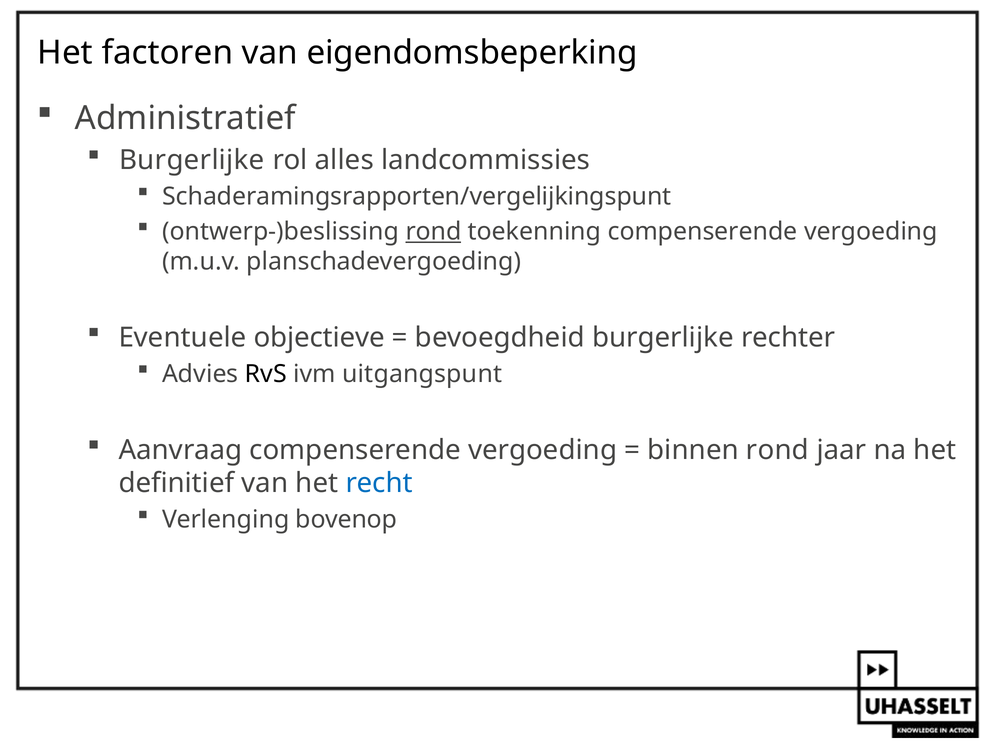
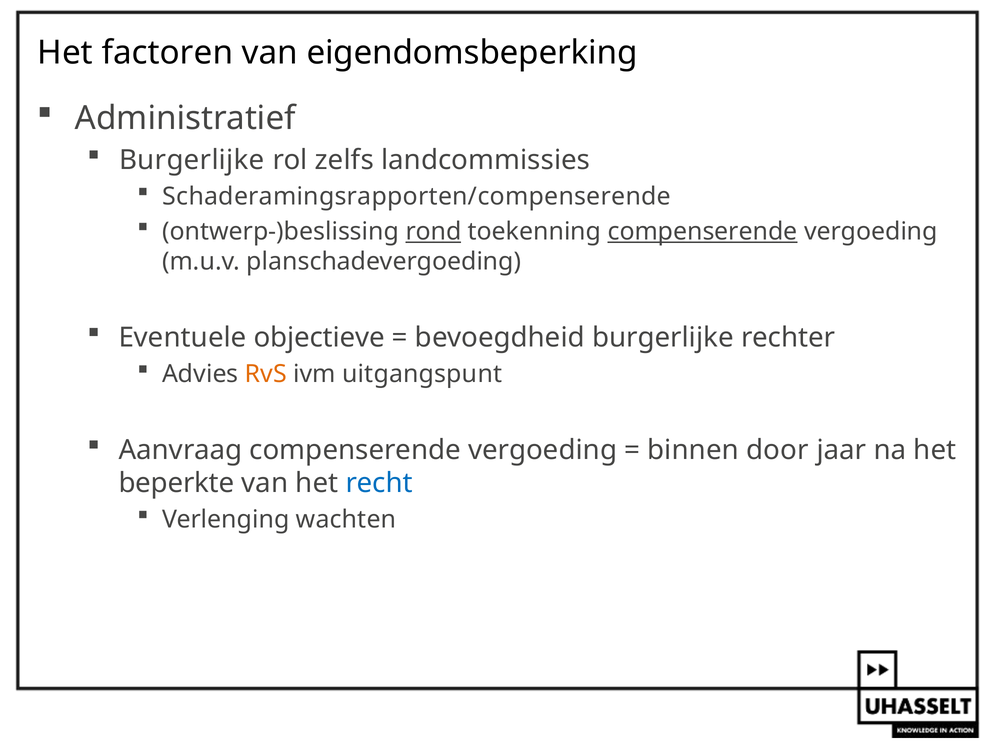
alles: alles -> zelfs
Schaderamingsrapporten/vergelijkingspunt: Schaderamingsrapporten/vergelijkingspunt -> Schaderamingsrapporten/compenserende
compenserende at (703, 232) underline: none -> present
RvS colour: black -> orange
binnen rond: rond -> door
definitief: definitief -> beperkte
bovenop: bovenop -> wachten
